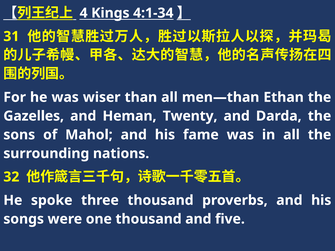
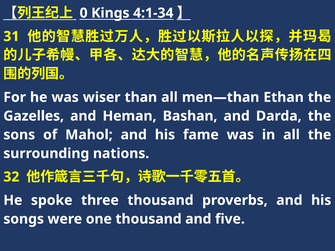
4: 4 -> 0
Twenty: Twenty -> Bashan
